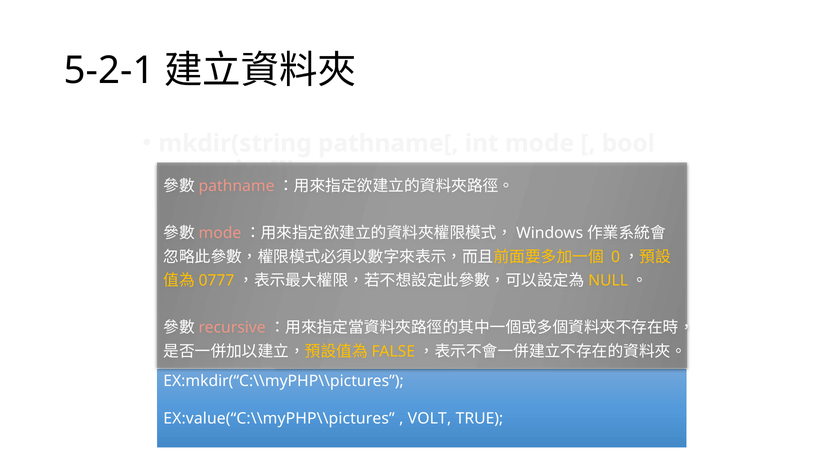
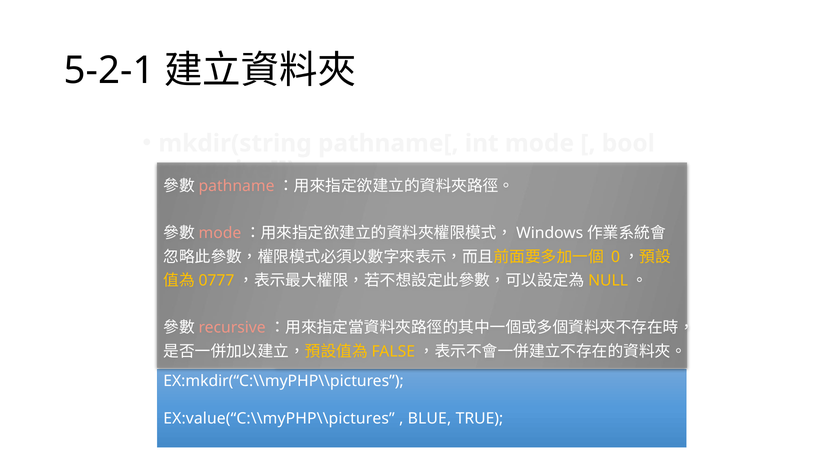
VOLT: VOLT -> BLUE
